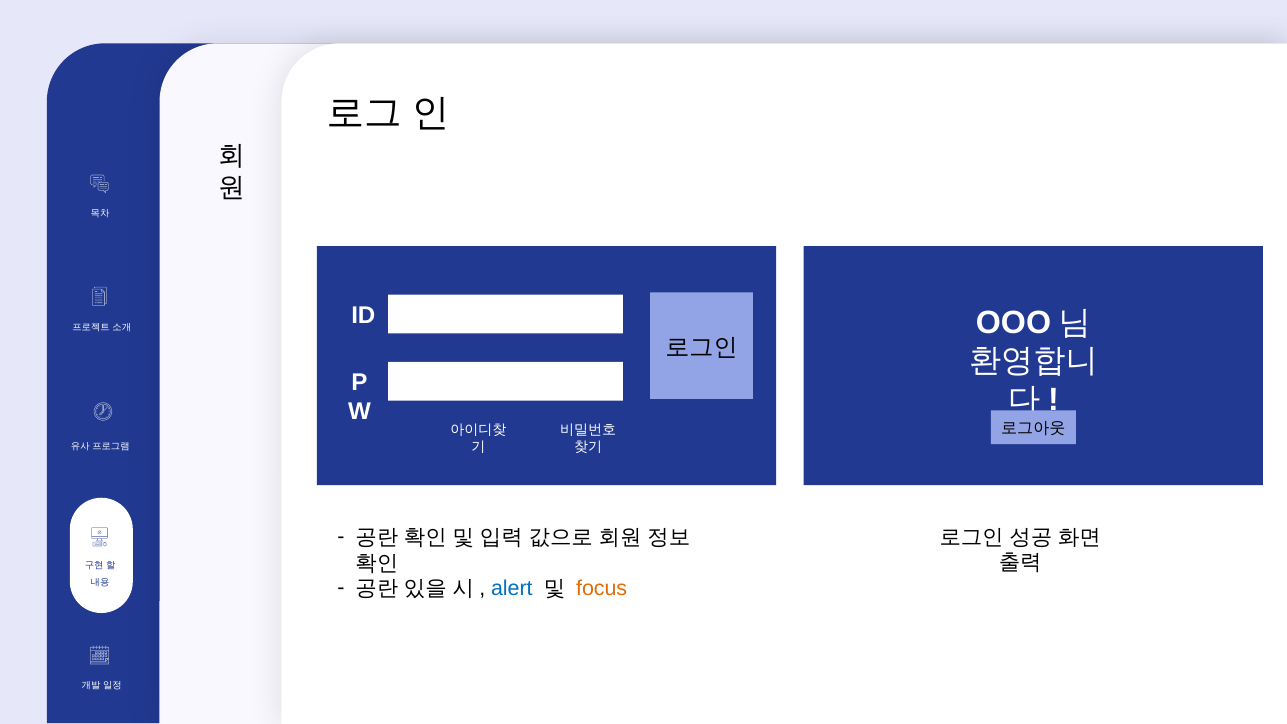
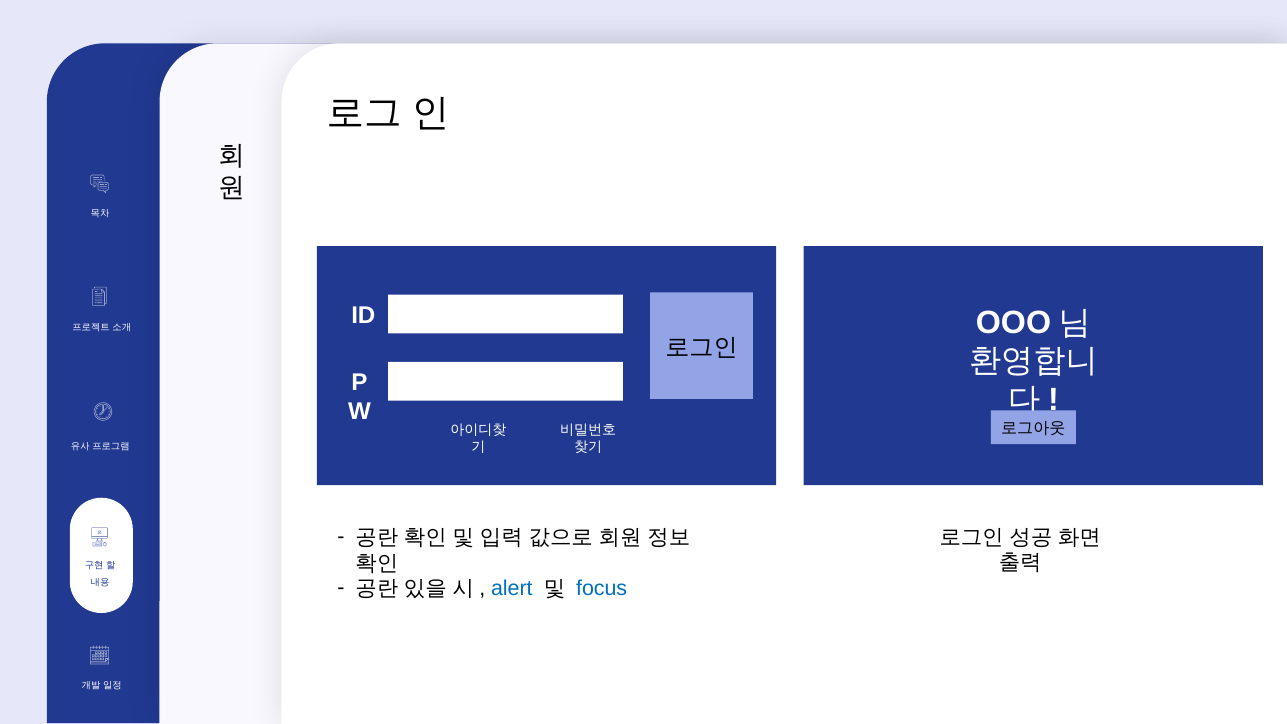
focus colour: orange -> blue
